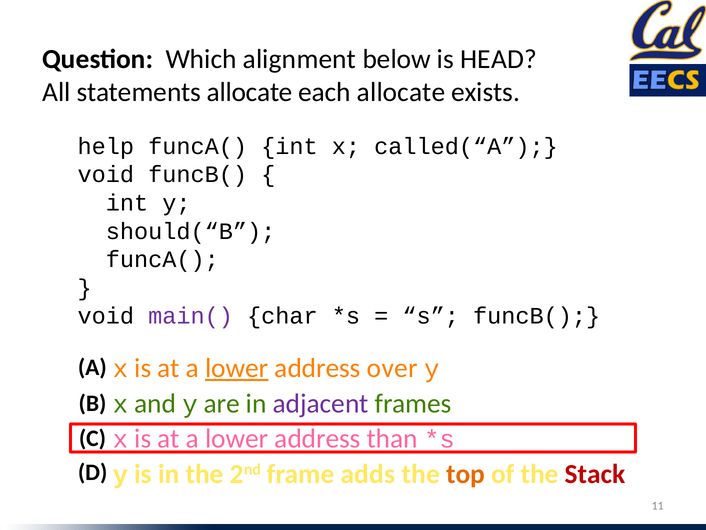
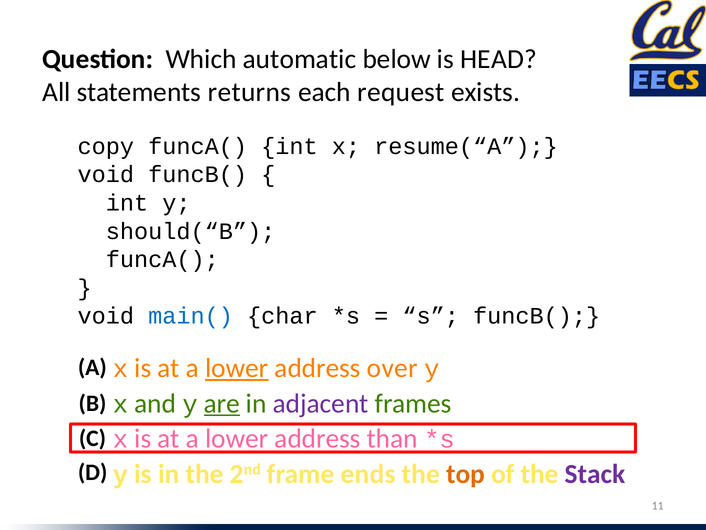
alignment: alignment -> automatic
statements allocate: allocate -> returns
each allocate: allocate -> request
help: help -> copy
called(“A: called(“A -> resume(“A
main( colour: purple -> blue
are underline: none -> present
adds: adds -> ends
Stack colour: red -> purple
